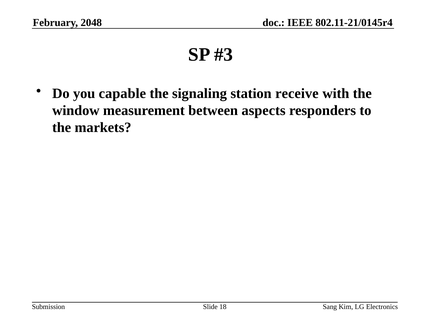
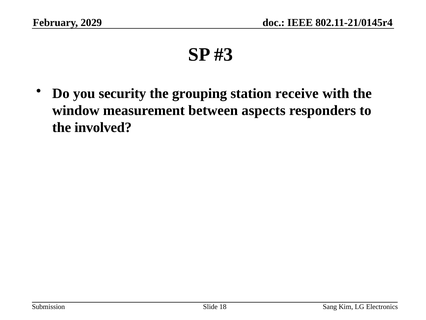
2048: 2048 -> 2029
capable: capable -> security
signaling: signaling -> grouping
markets: markets -> involved
